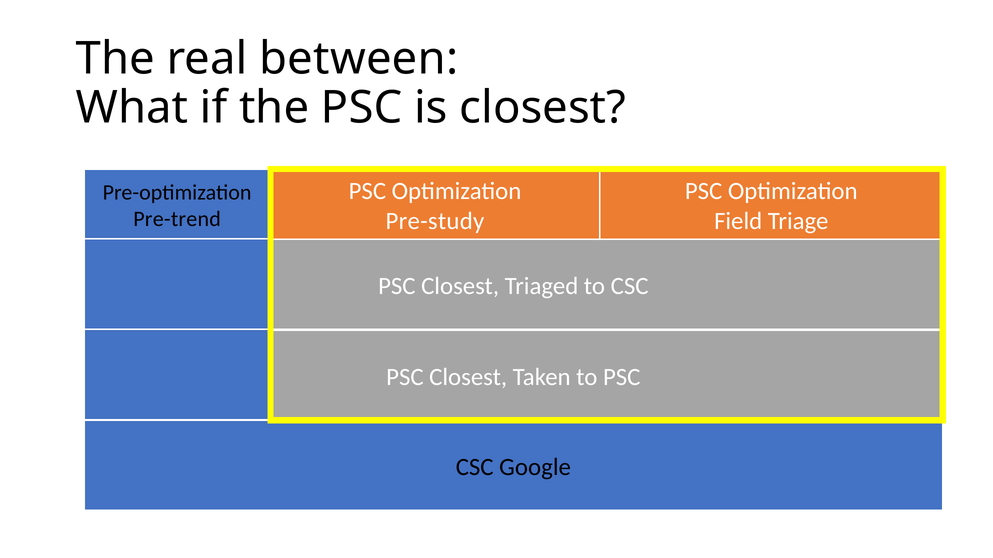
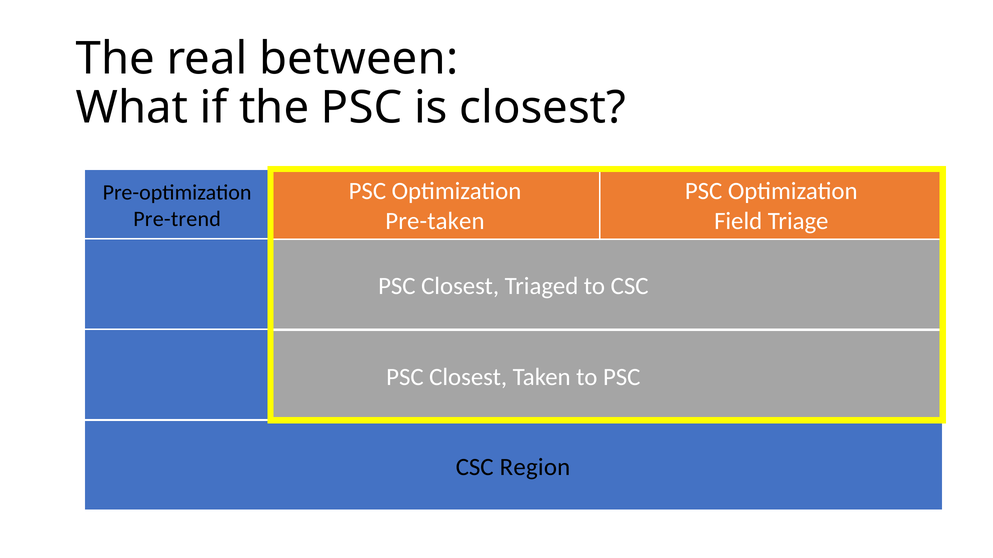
Pre-study: Pre-study -> Pre-taken
Google: Google -> Region
